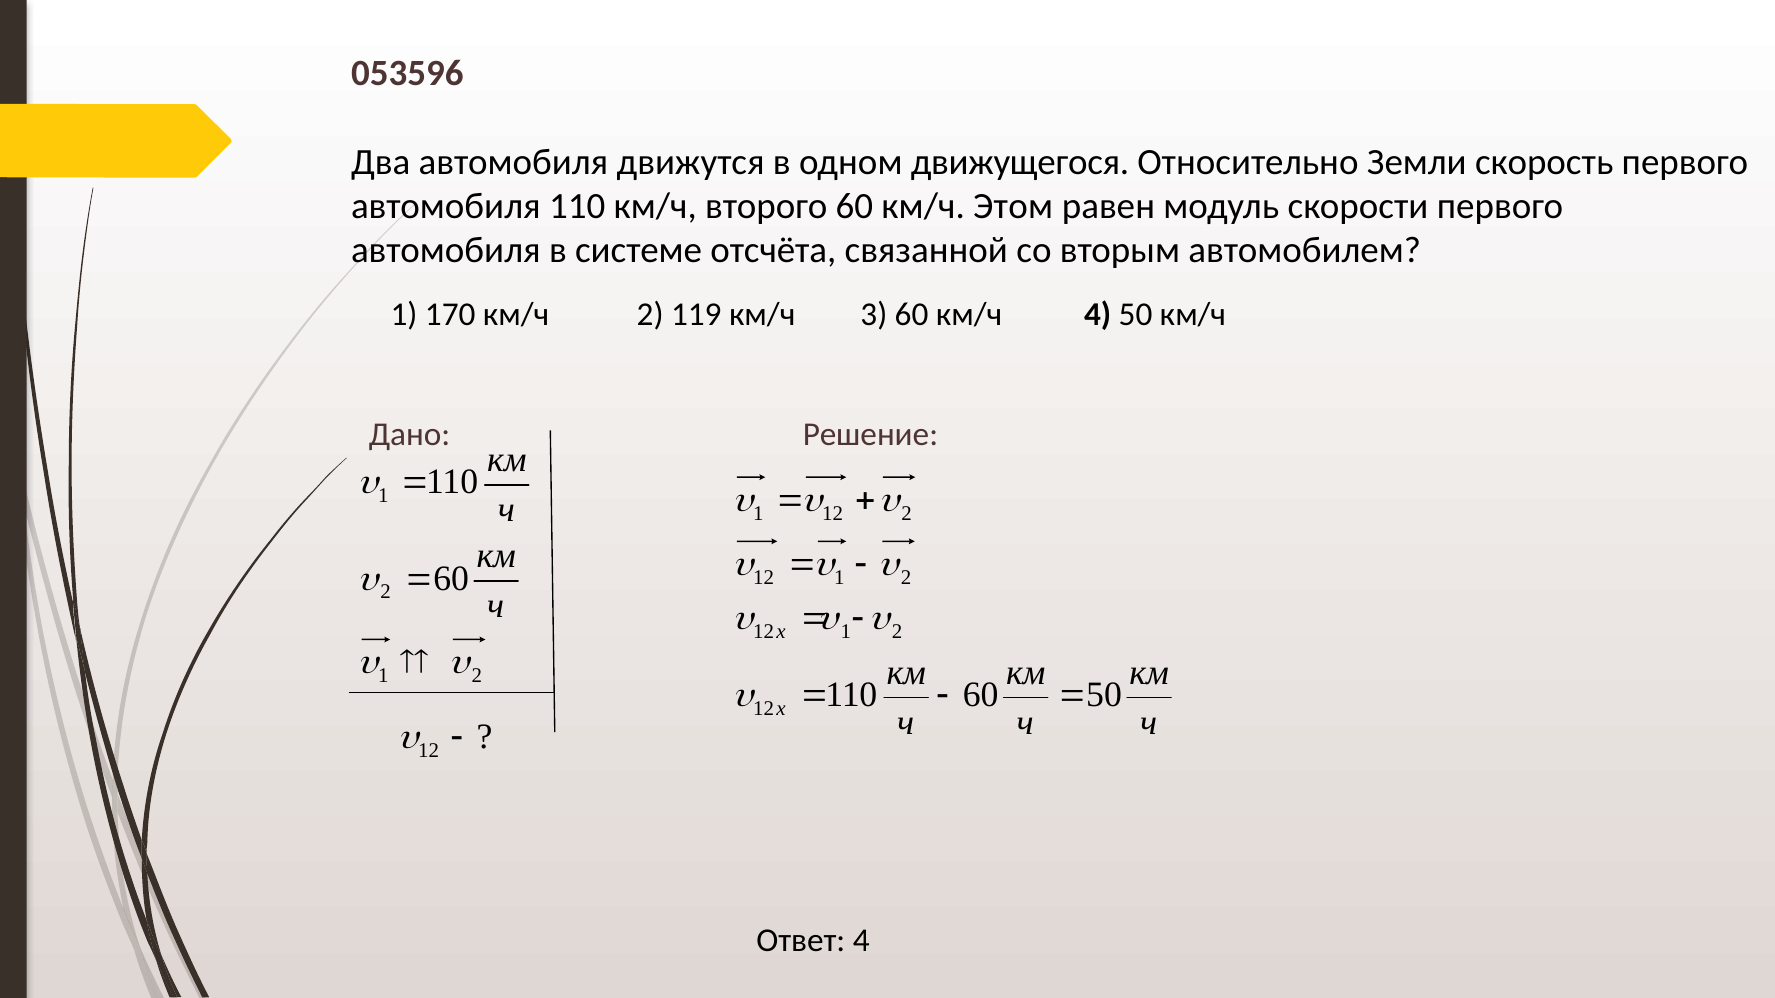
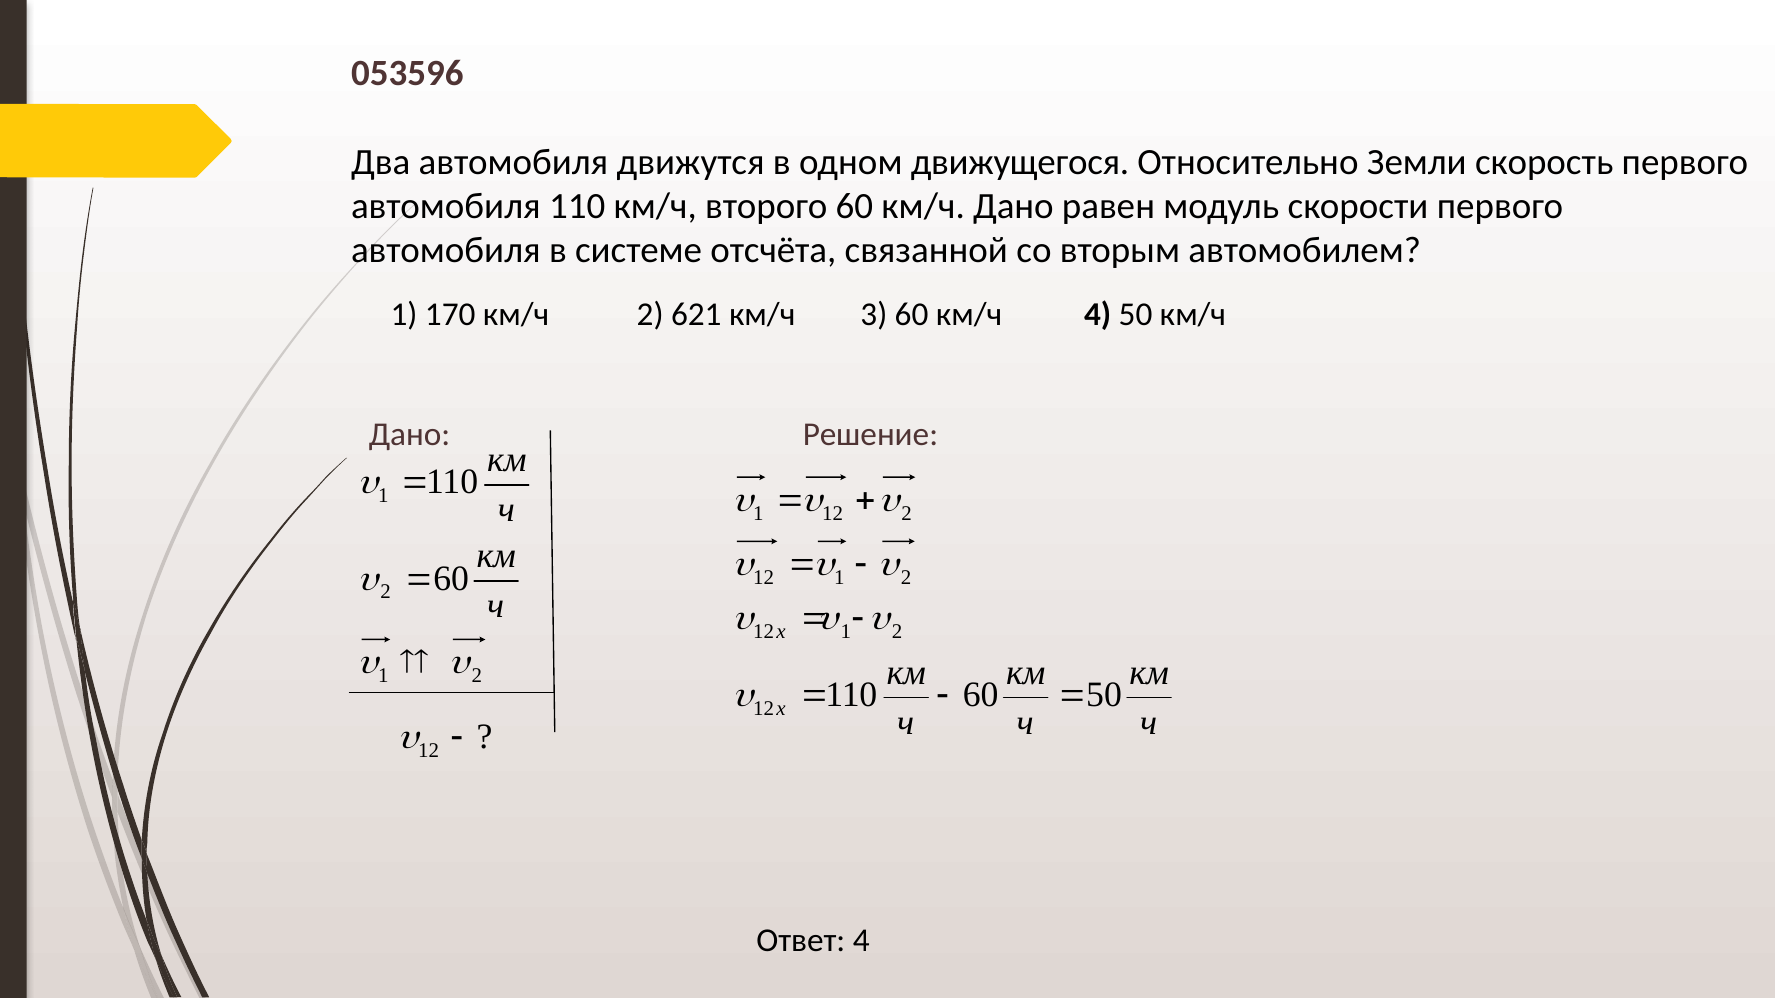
км/ч Этом: Этом -> Дано
119: 119 -> 621
